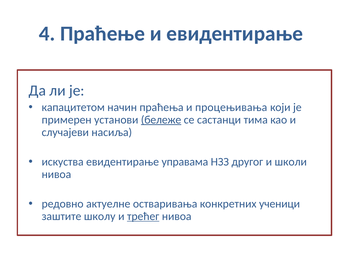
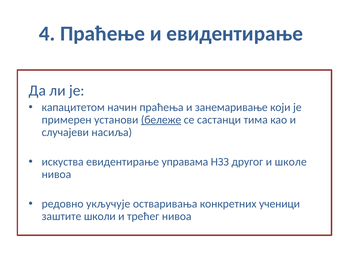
процењивања: процењивања -> занемаривање
школи: школи -> школе
актуелне: актуелне -> укључује
школу: школу -> школи
трећег underline: present -> none
